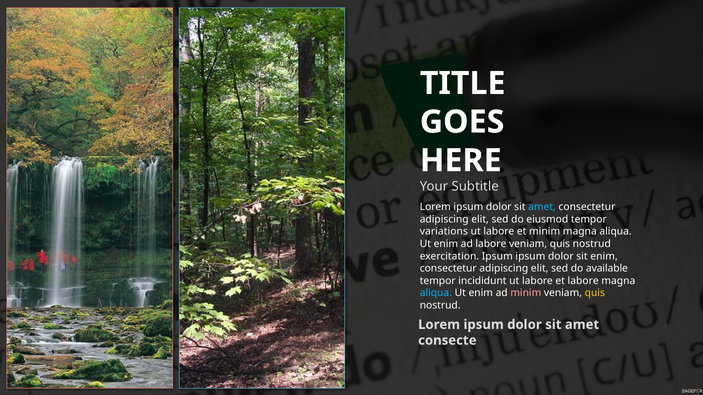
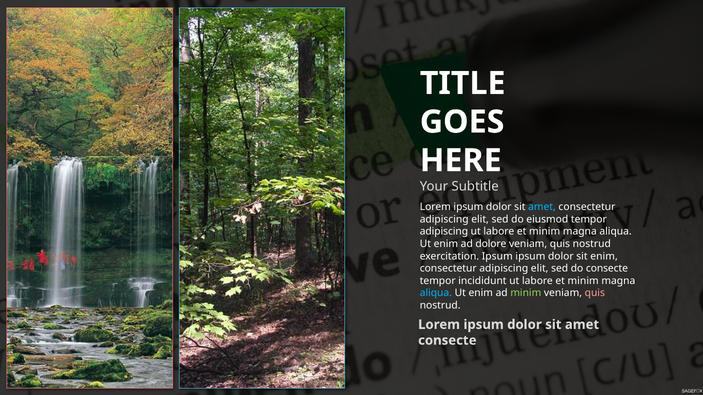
variations at (444, 232): variations -> adipiscing
ad labore: labore -> dolore
do available: available -> consecte
labore at (583, 281): labore -> minim
minim at (526, 293) colour: pink -> light green
quis at (595, 293) colour: yellow -> pink
